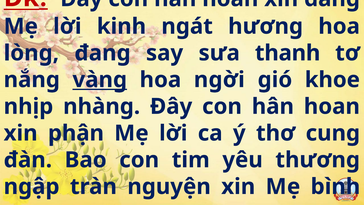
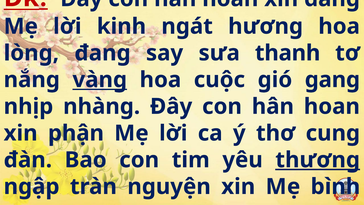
ngời: ngời -> cuộc
khoe: khoe -> gang
thương underline: none -> present
